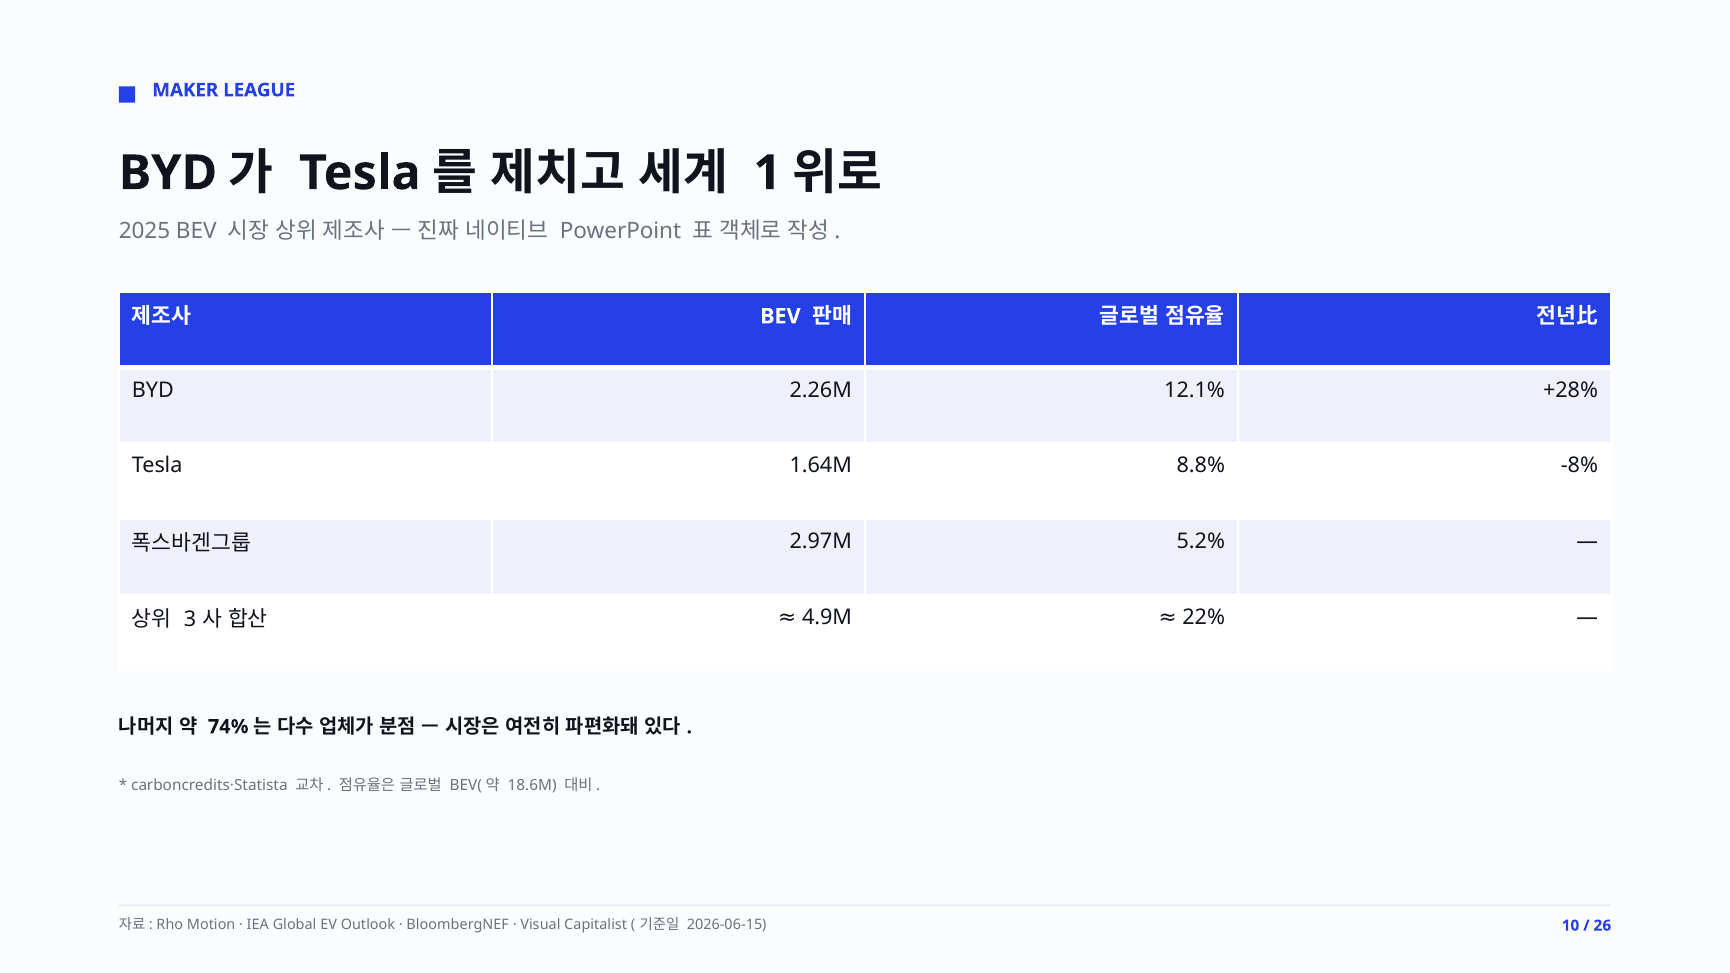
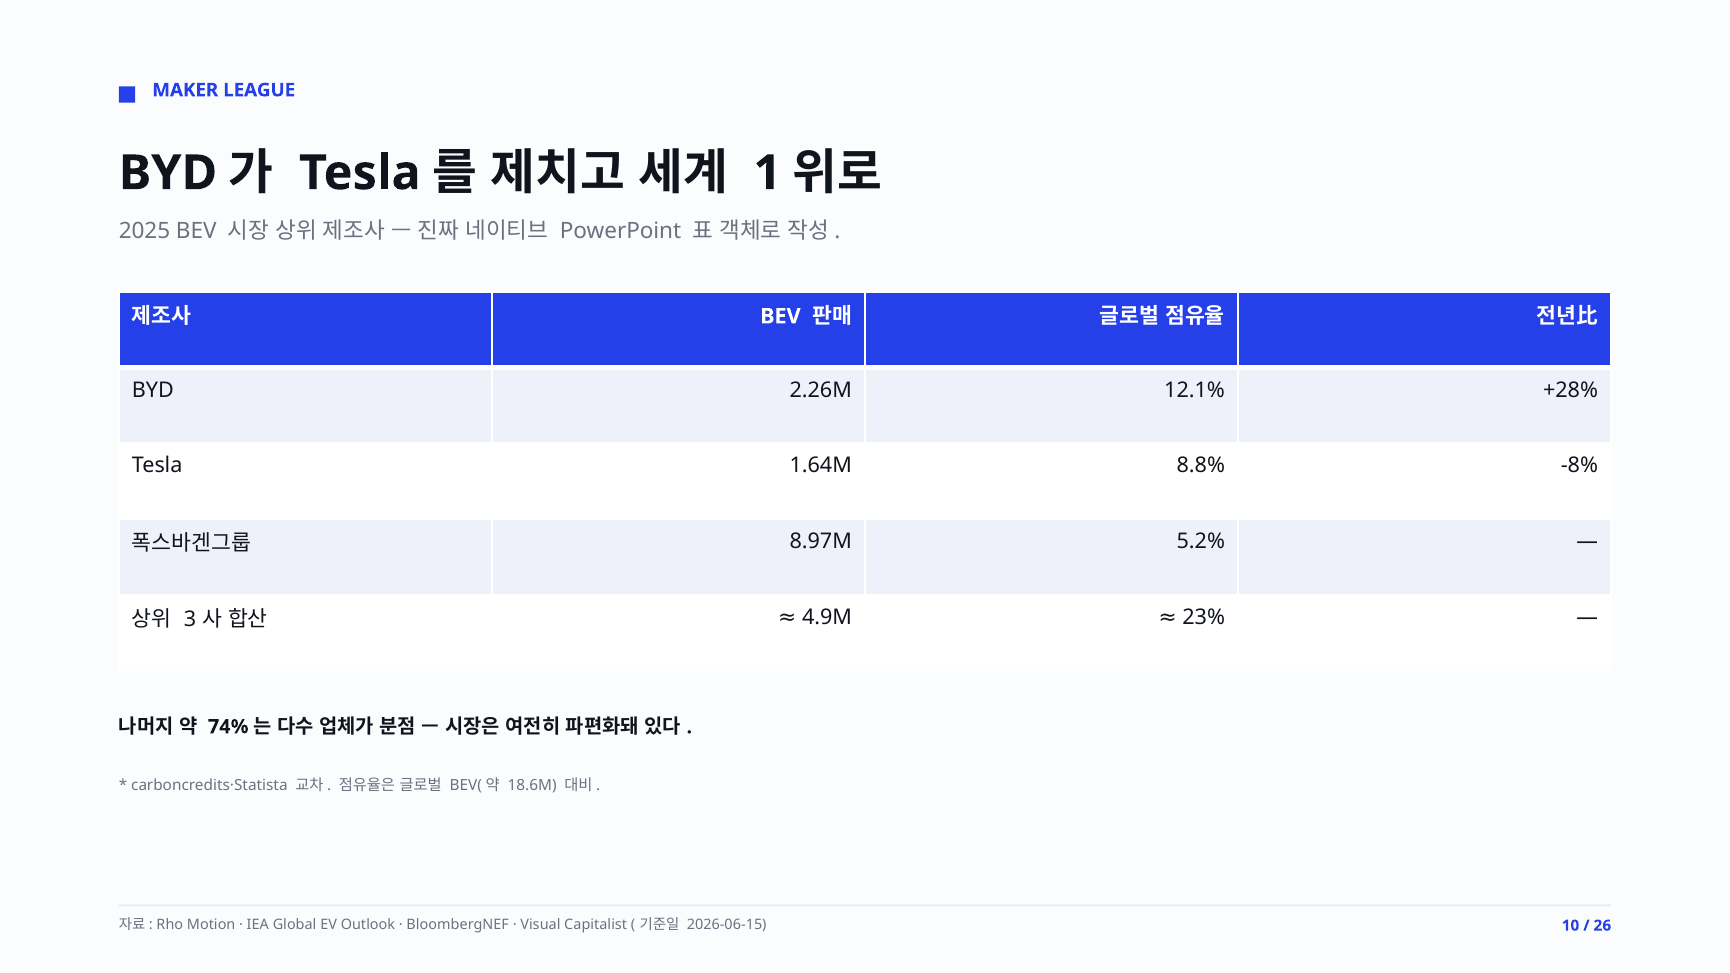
2.97M: 2.97M -> 8.97M
22%: 22% -> 23%
